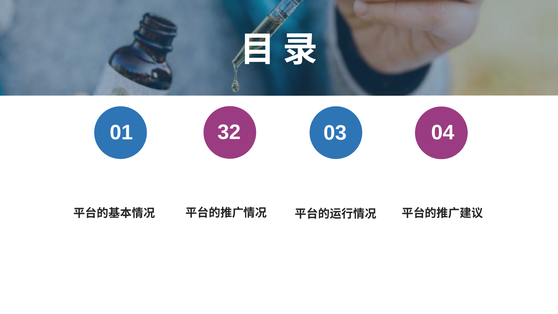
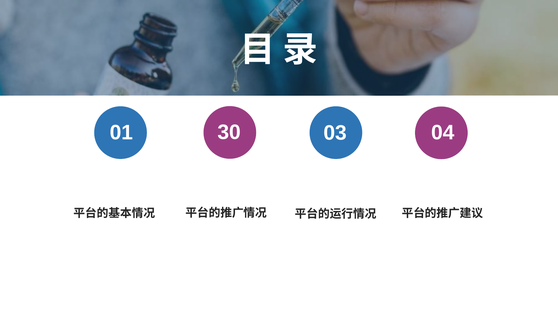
32: 32 -> 30
